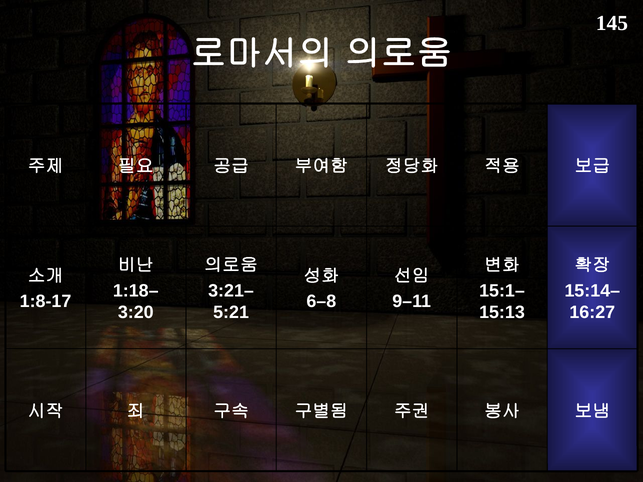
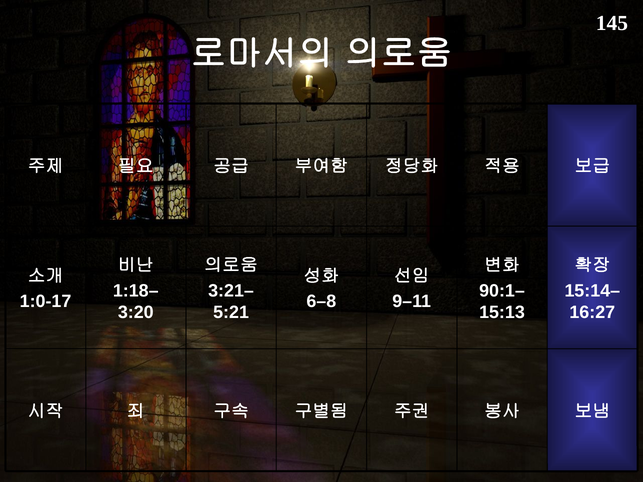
15:1–: 15:1– -> 90:1–
1:8-17: 1:8-17 -> 1:0-17
